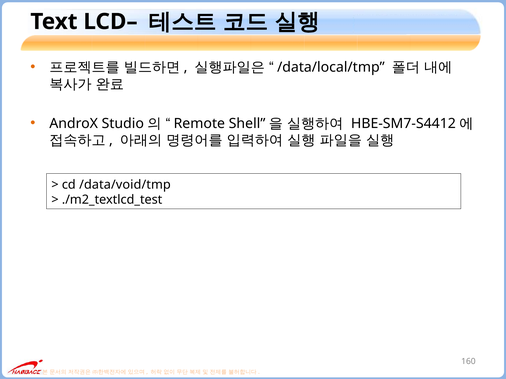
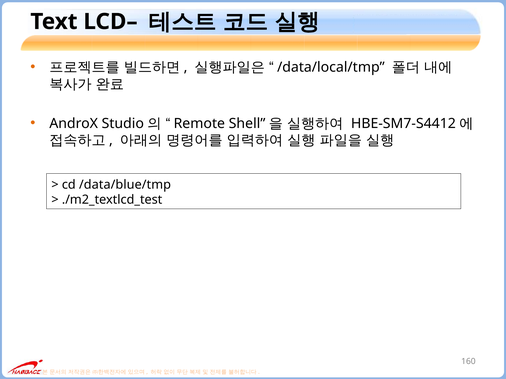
/data/void/tmp: /data/void/tmp -> /data/blue/tmp
